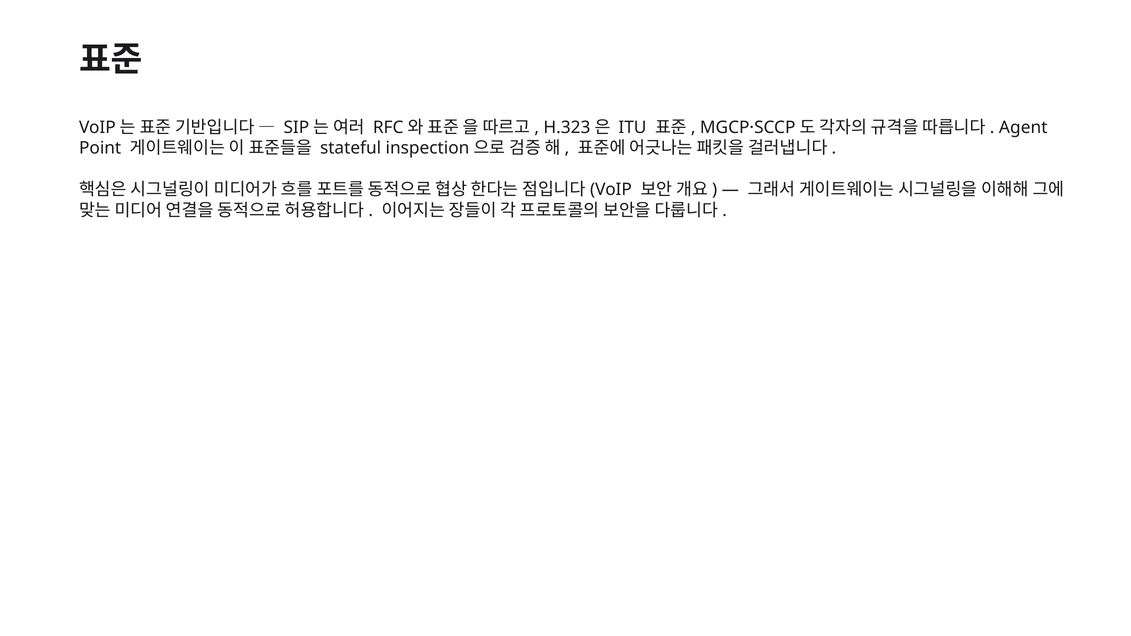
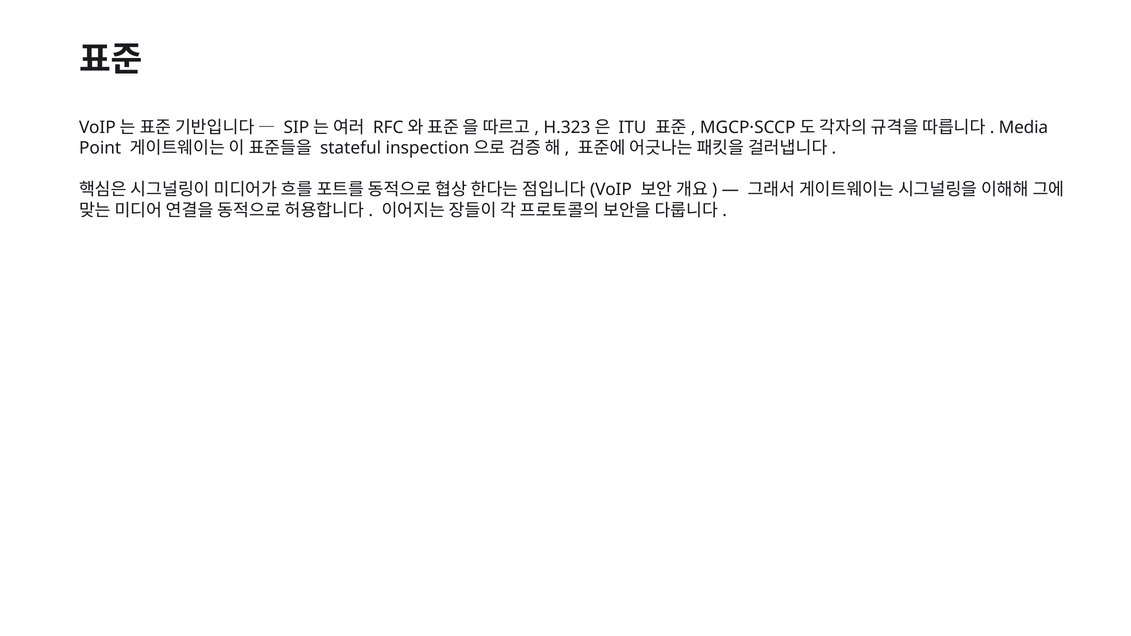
Agent: Agent -> Media
